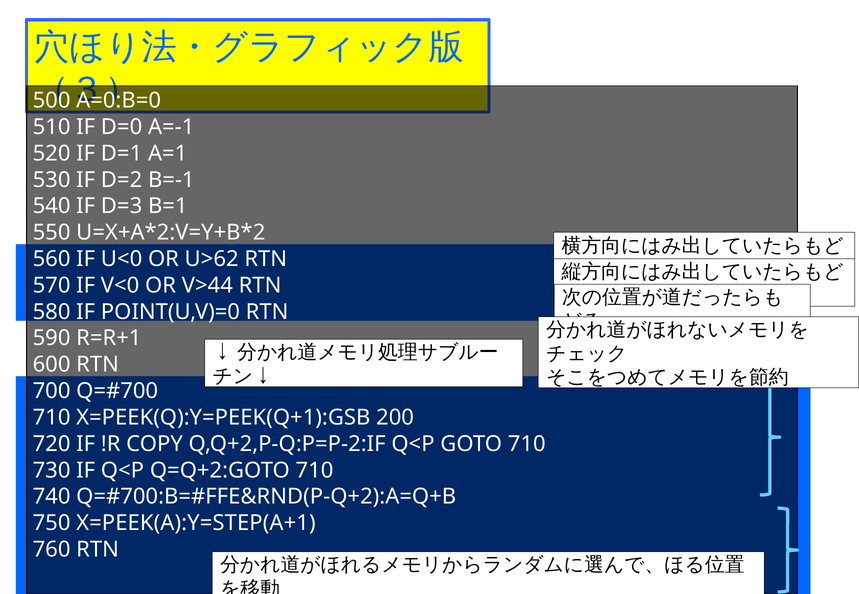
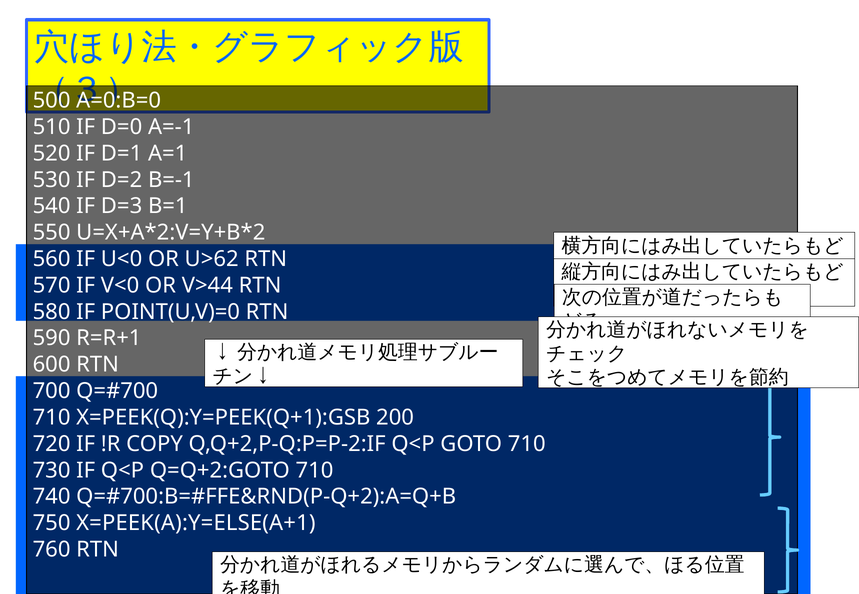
X=PEEK(A):Y=STEP(A+1: X=PEEK(A):Y=STEP(A+1 -> X=PEEK(A):Y=ELSE(A+1
